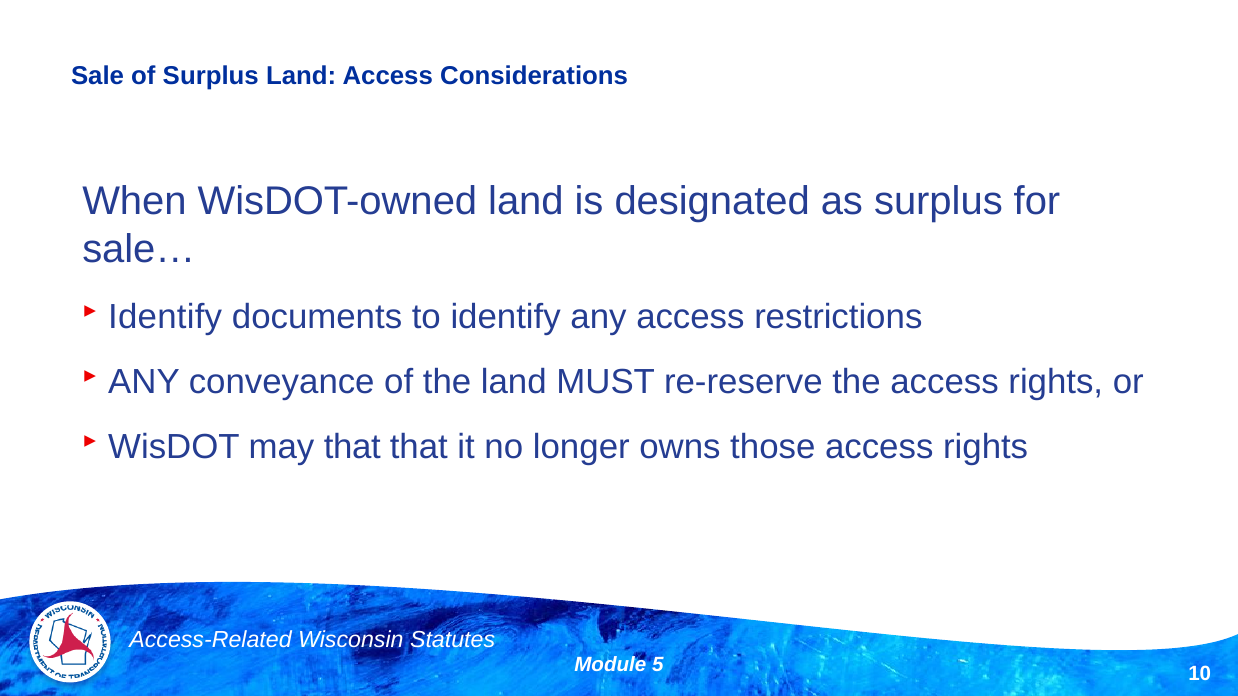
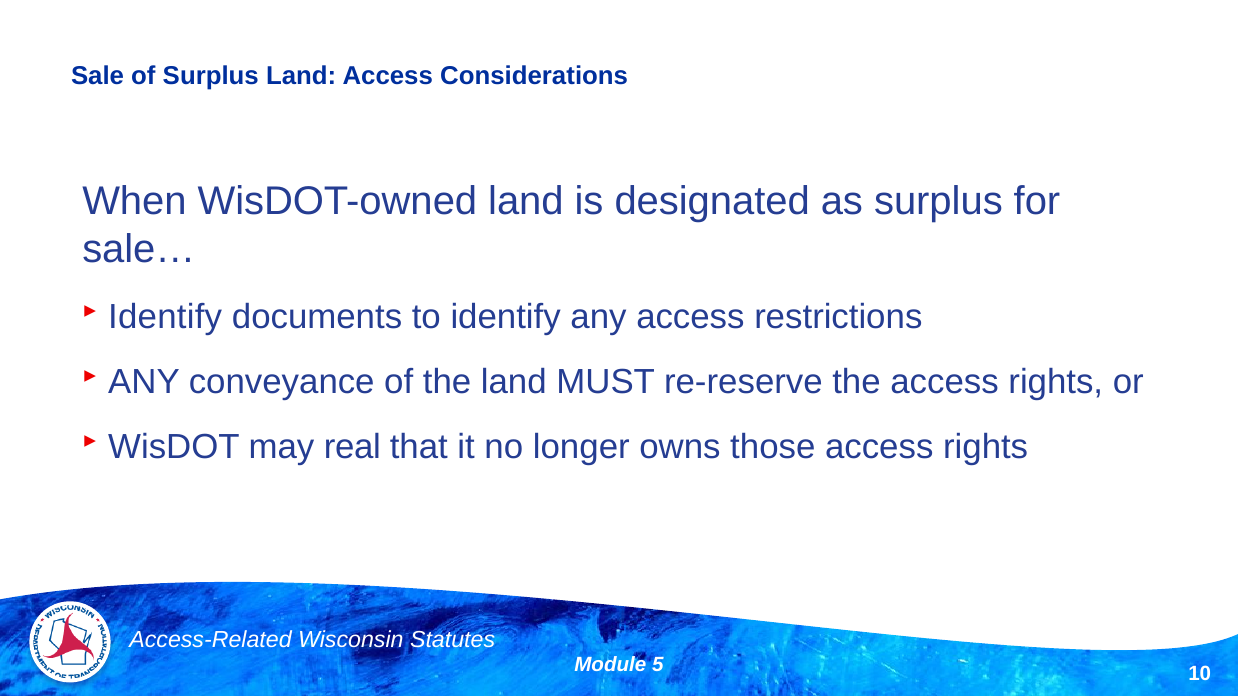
may that: that -> real
